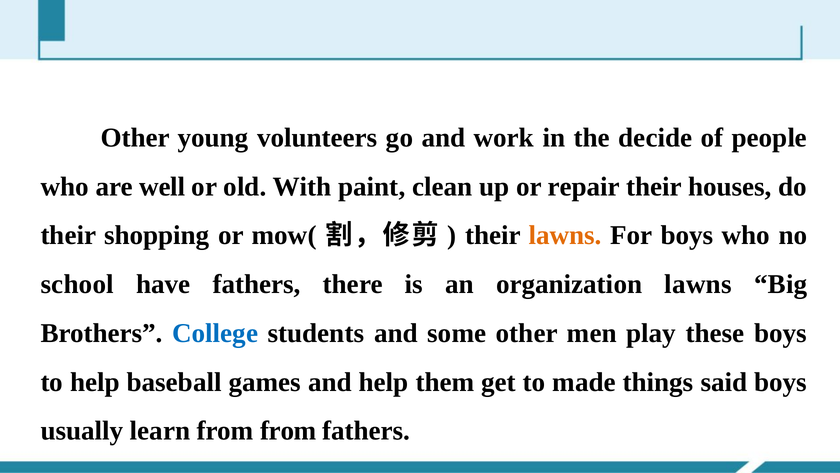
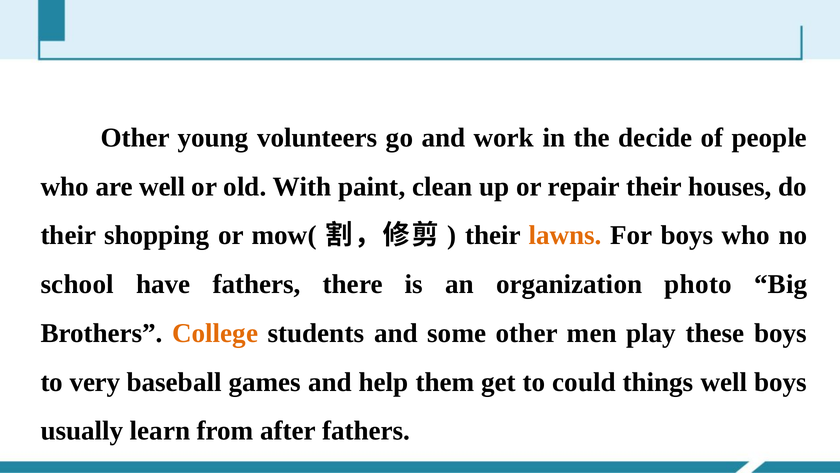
organization lawns: lawns -> photo
College colour: blue -> orange
to help: help -> very
made: made -> could
things said: said -> well
from from: from -> after
